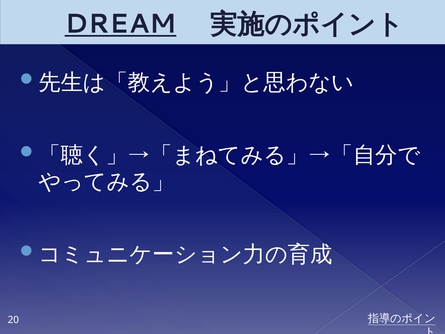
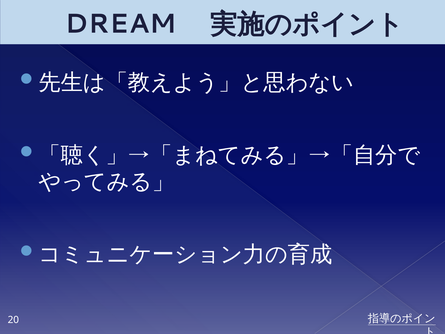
DREAM underline: present -> none
